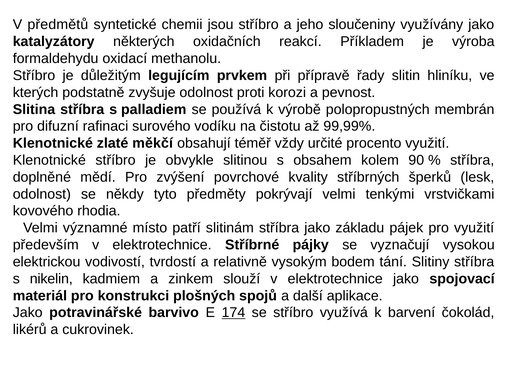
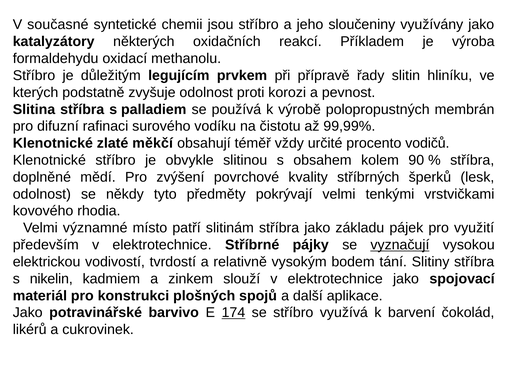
předmětů: předmětů -> současné
procento využití: využití -> vodičů
vyznačují underline: none -> present
